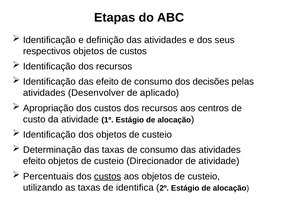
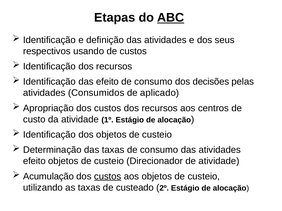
ABC underline: none -> present
respectivos objetos: objetos -> usando
Desenvolver: Desenvolver -> Consumidos
Percentuais: Percentuais -> Acumulação
identifica: identifica -> custeado
